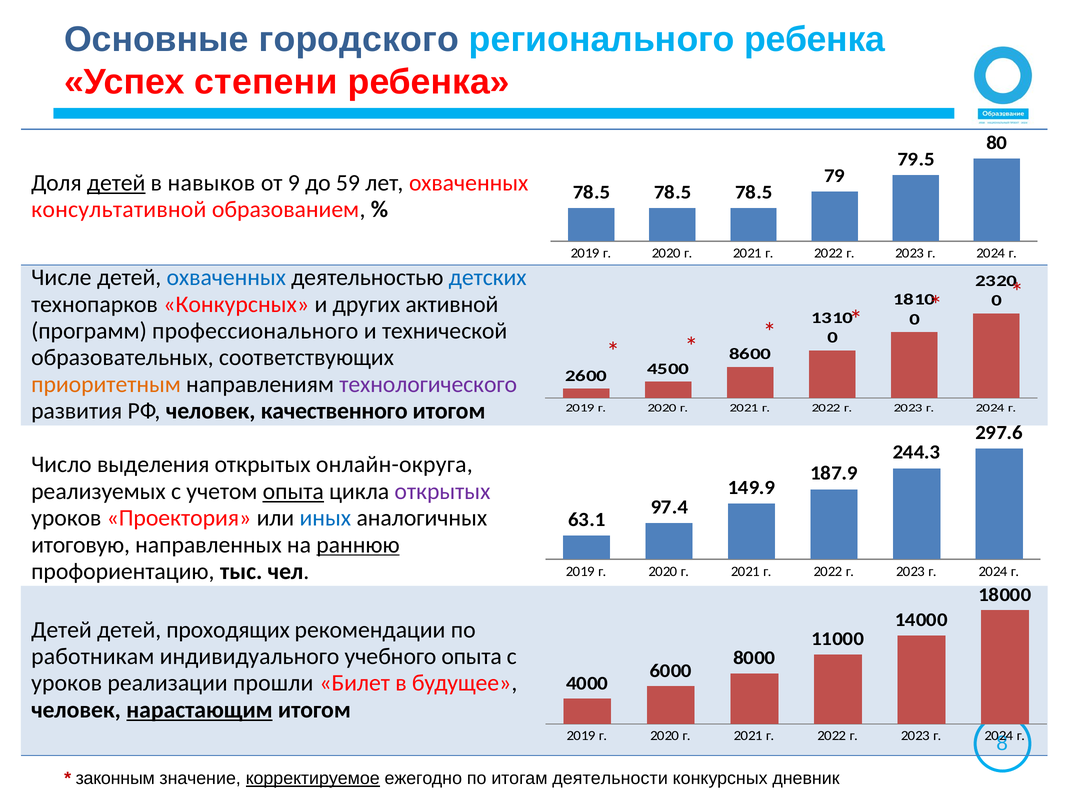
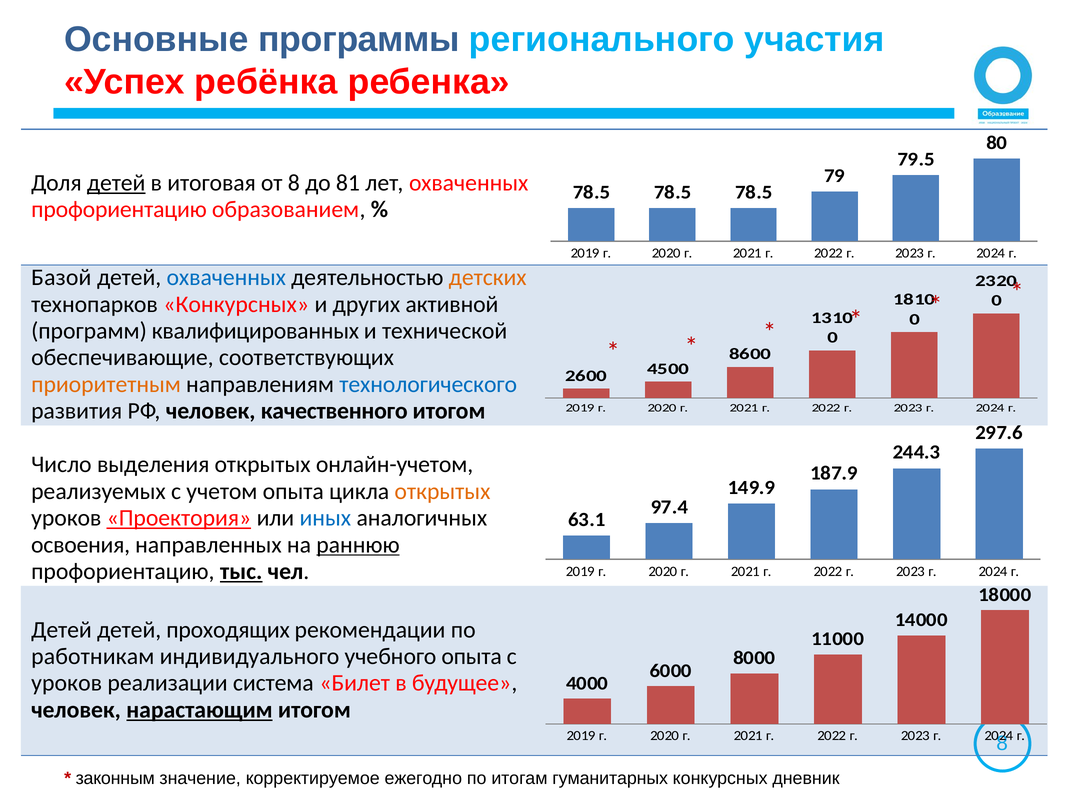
городского: городского -> программы
регионального ребенка: ребенка -> участия
степени: степени -> ребёнка
навыков: навыков -> итоговая
от 9: 9 -> 8
59: 59 -> 81
консультативной at (119, 210): консультативной -> профориентацию
Числе: Числе -> Базой
детских colour: blue -> orange
профессионального: профессионального -> квалифицированных
образовательных: образовательных -> обеспечивающие
технологического colour: purple -> blue
онлайн-округа: онлайн-округа -> онлайн-учетом
опыта at (293, 492) underline: present -> none
открытых at (442, 492) colour: purple -> orange
Проектория underline: none -> present
итоговую: итоговую -> освоения
тыс underline: none -> present
прошли: прошли -> система
корректируемое underline: present -> none
деятельности: деятельности -> гуманитарных
